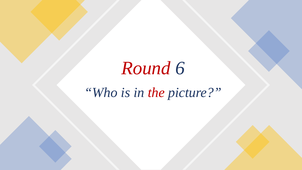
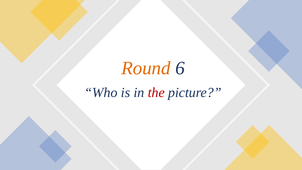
Round colour: red -> orange
